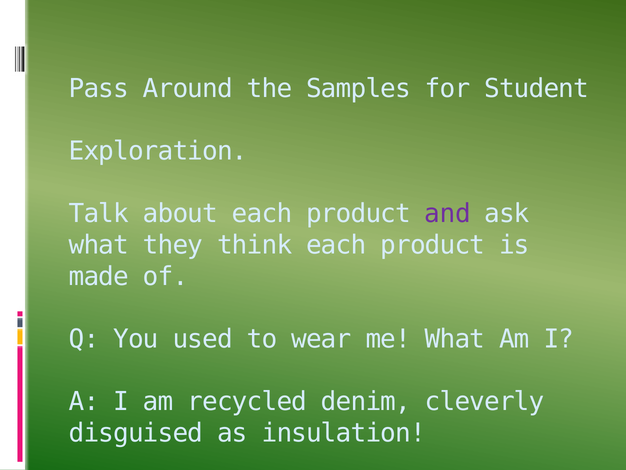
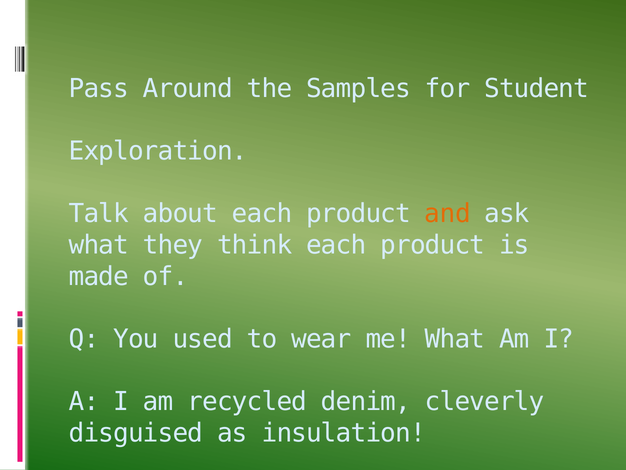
and colour: purple -> orange
